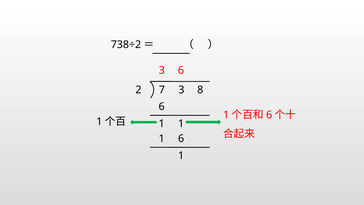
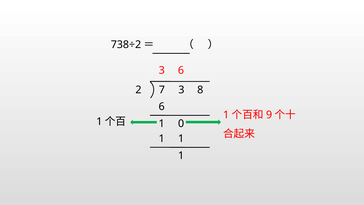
6 at (269, 115): 6 -> 9
1 at (181, 124): 1 -> 0
6 at (181, 138): 6 -> 1
